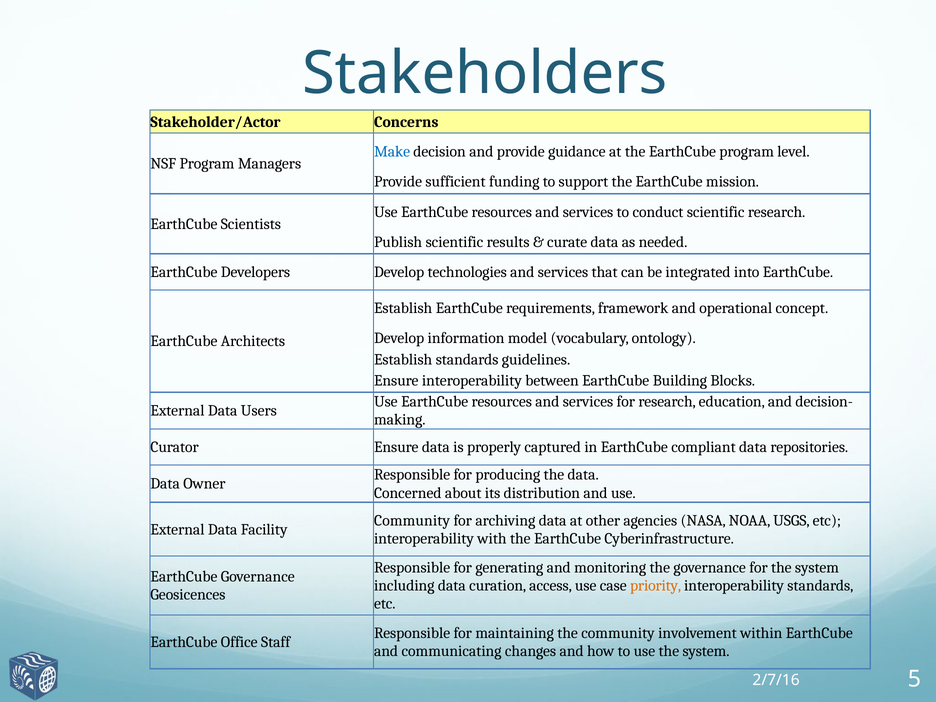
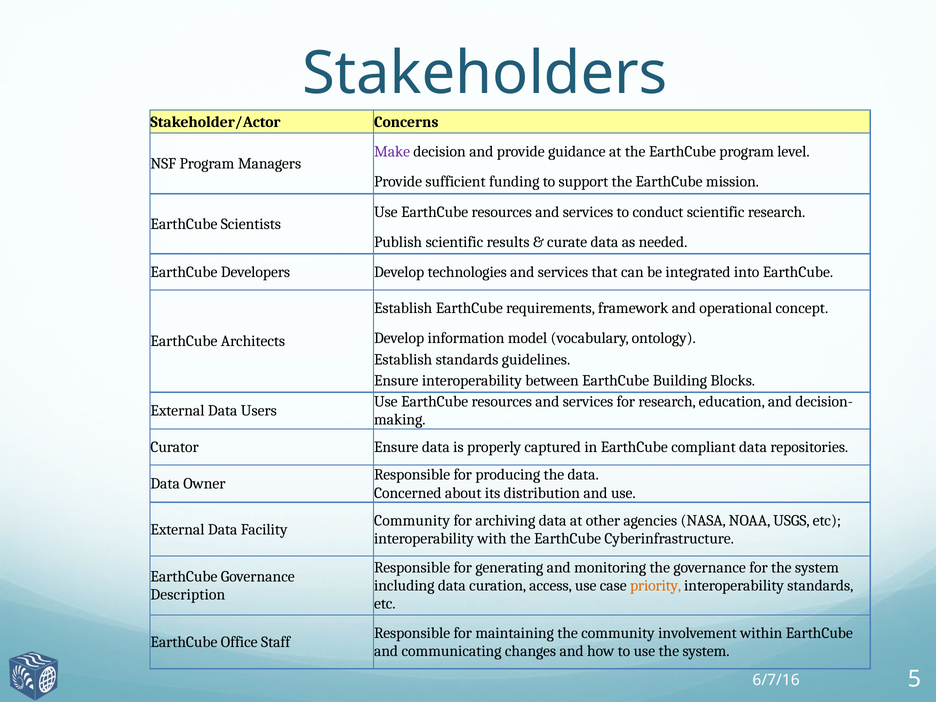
Make colour: blue -> purple
Geosicences: Geosicences -> Description
2/7/16: 2/7/16 -> 6/7/16
